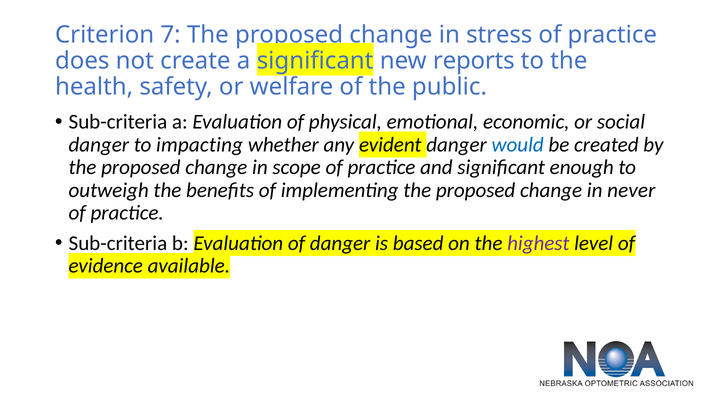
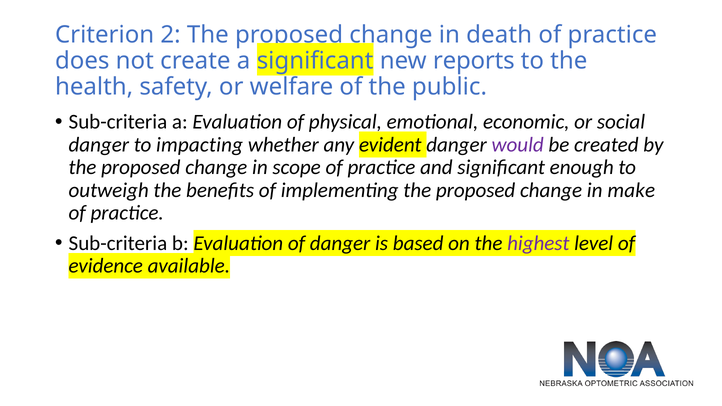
7: 7 -> 2
stress: stress -> death
would colour: blue -> purple
never: never -> make
